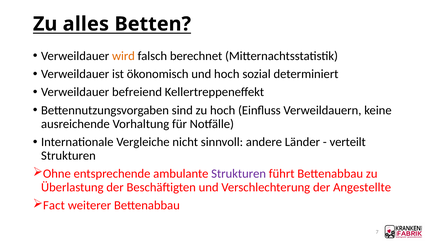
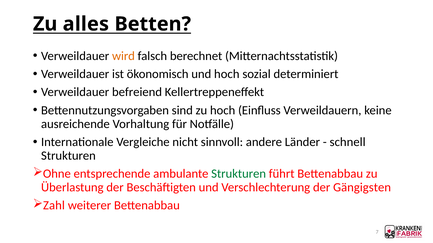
verteilt: verteilt -> schnell
Strukturen at (239, 174) colour: purple -> green
Angestellte: Angestellte -> Gängigsten
Fact: Fact -> Zahl
